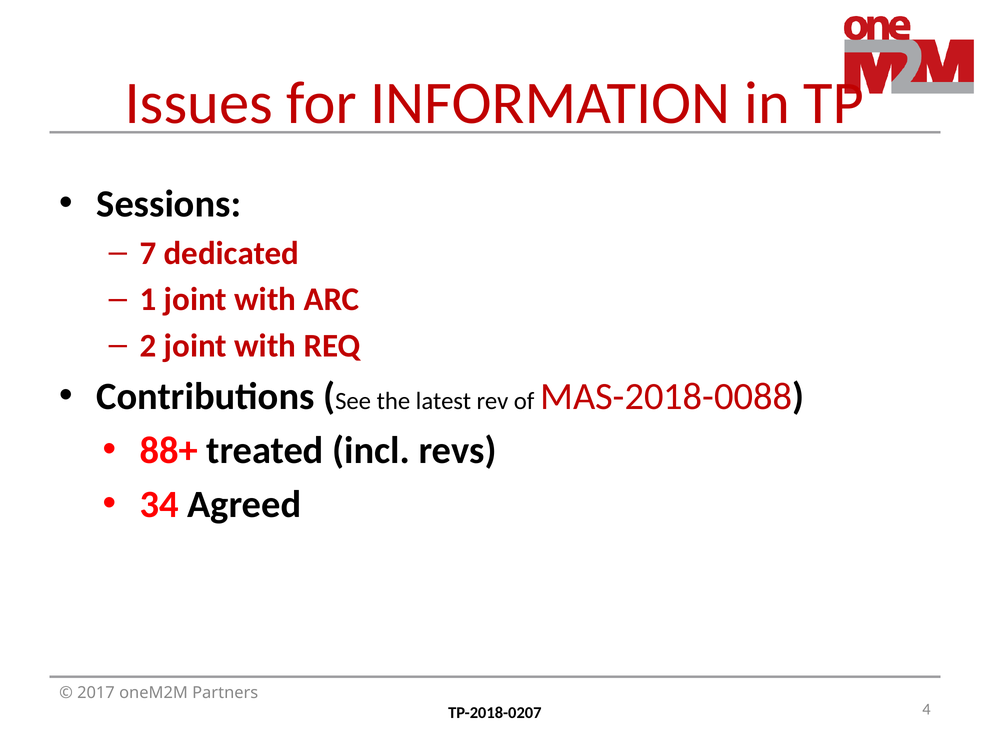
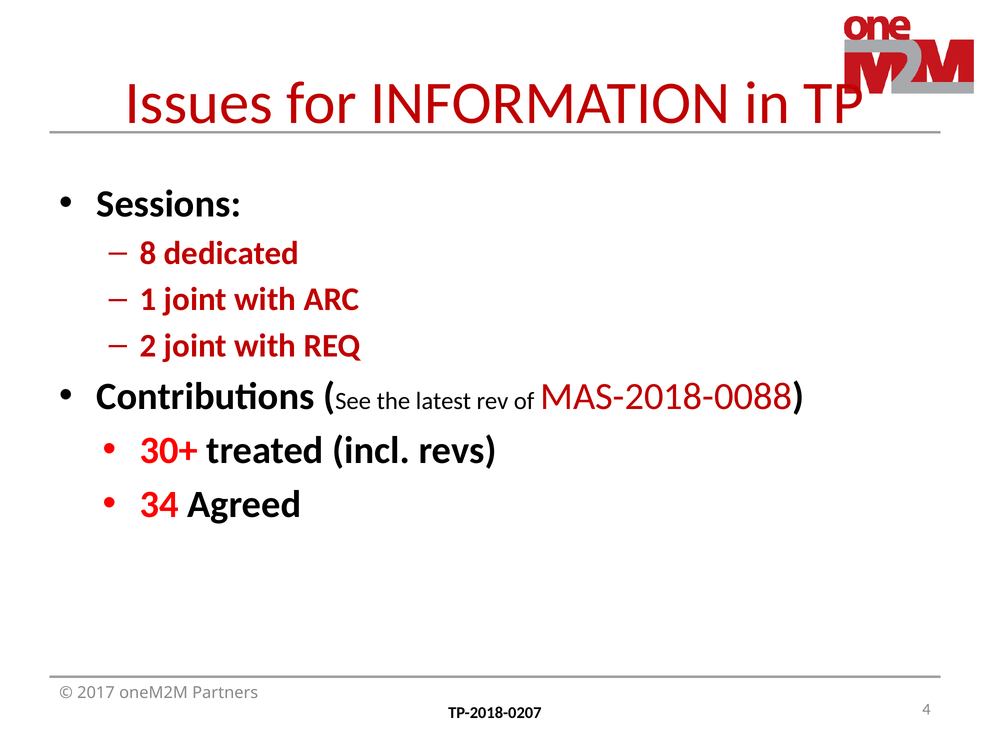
7: 7 -> 8
88+: 88+ -> 30+
